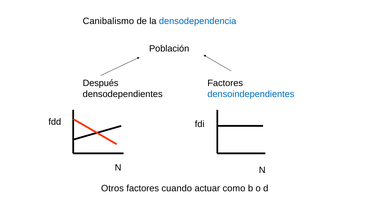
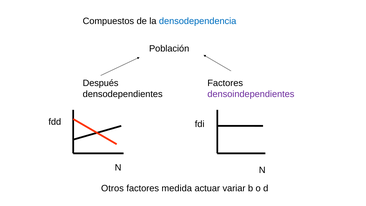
Canibalismo: Canibalismo -> Compuestos
densoindependientes colour: blue -> purple
cuando: cuando -> medida
como: como -> variar
